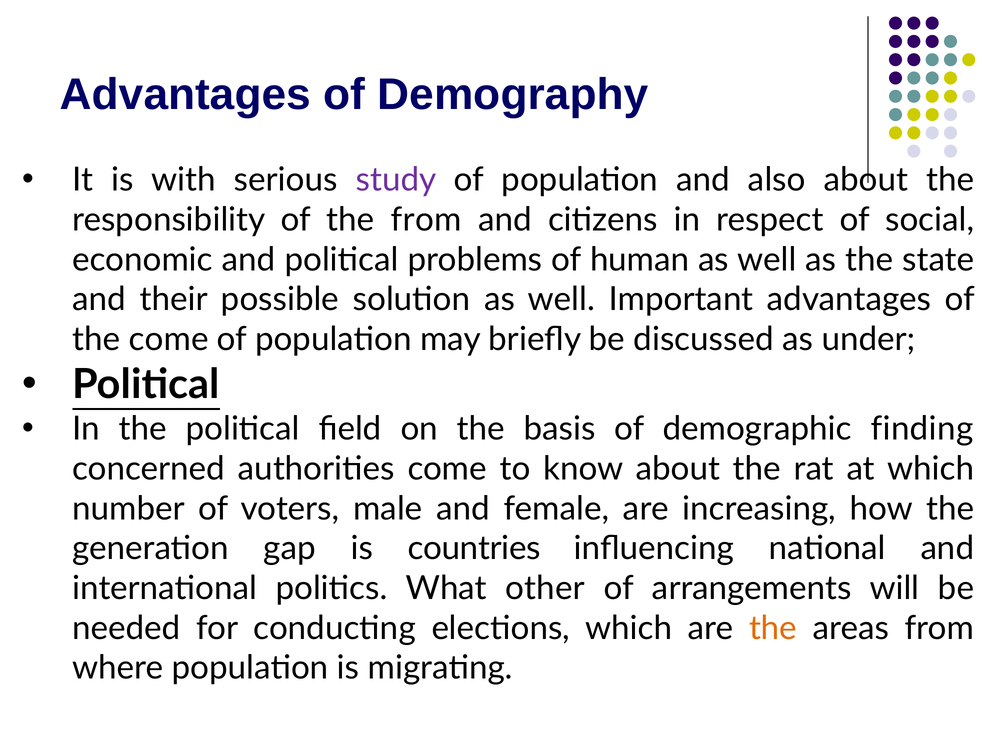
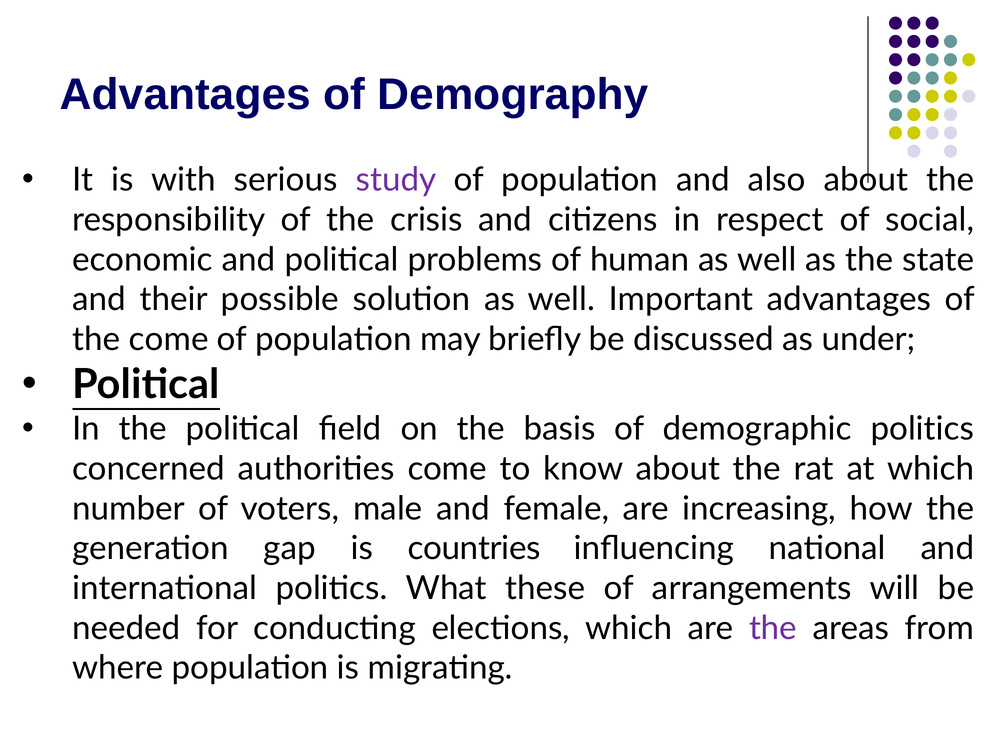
the from: from -> crisis
demographic finding: finding -> politics
other: other -> these
the at (773, 629) colour: orange -> purple
